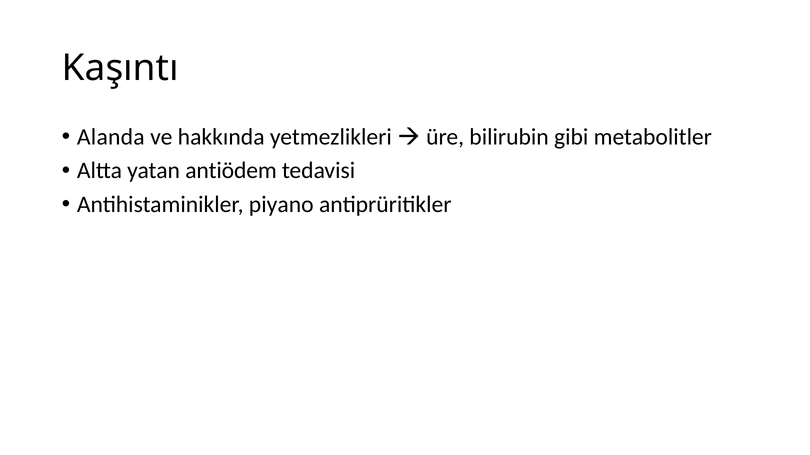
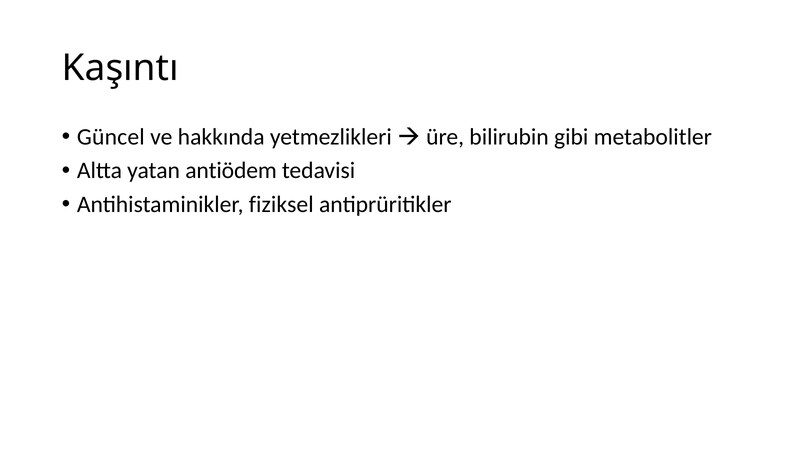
Alanda: Alanda -> Güncel
piyano: piyano -> fiziksel
